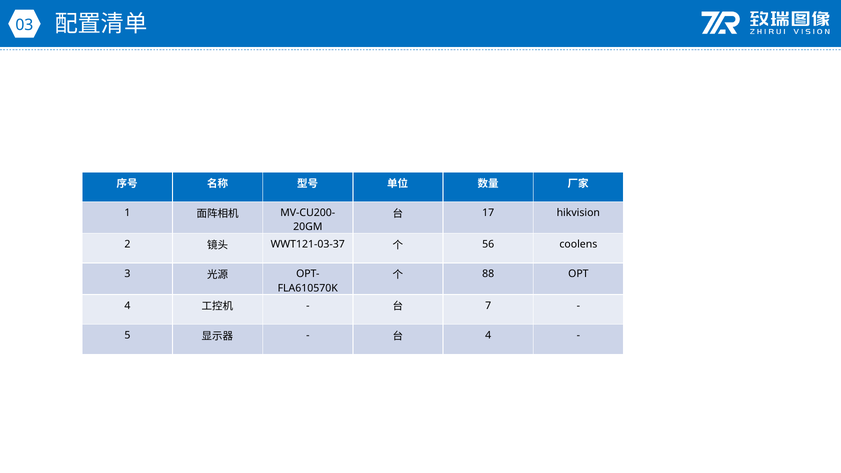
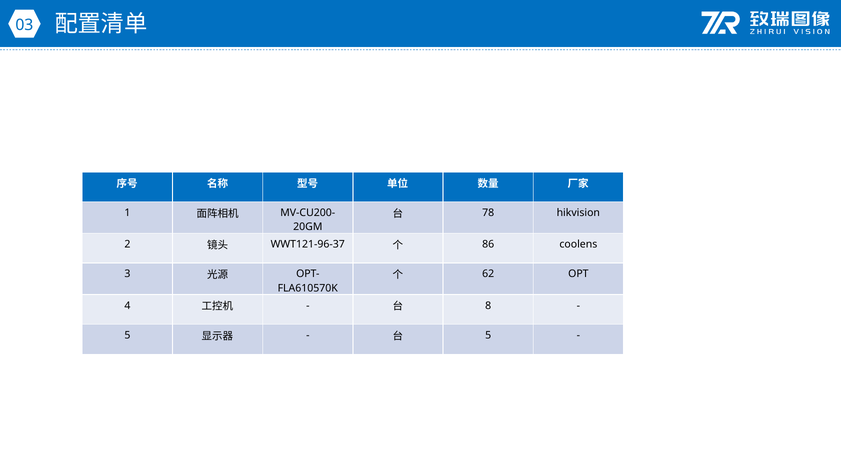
17: 17 -> 78
WWT121-03-37: WWT121-03-37 -> WWT121-96-37
56: 56 -> 86
88: 88 -> 62
7: 7 -> 8
4 at (488, 335): 4 -> 5
